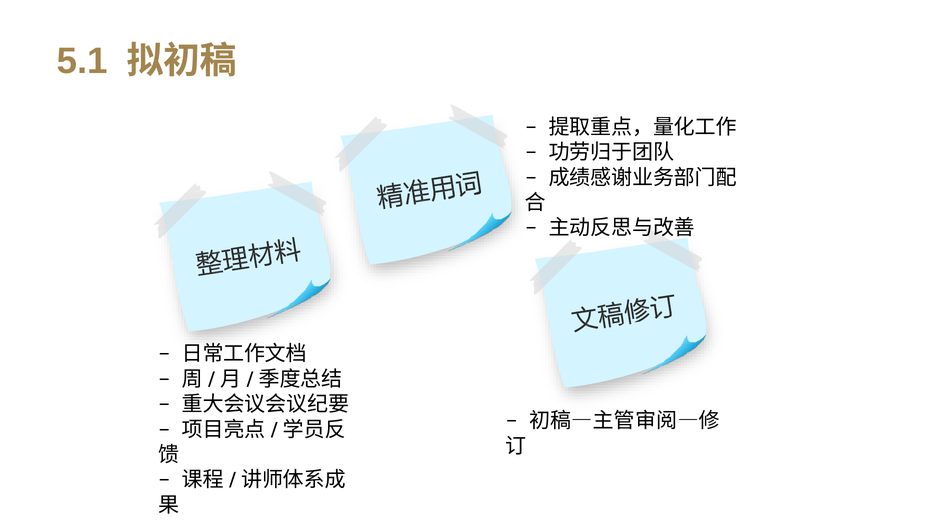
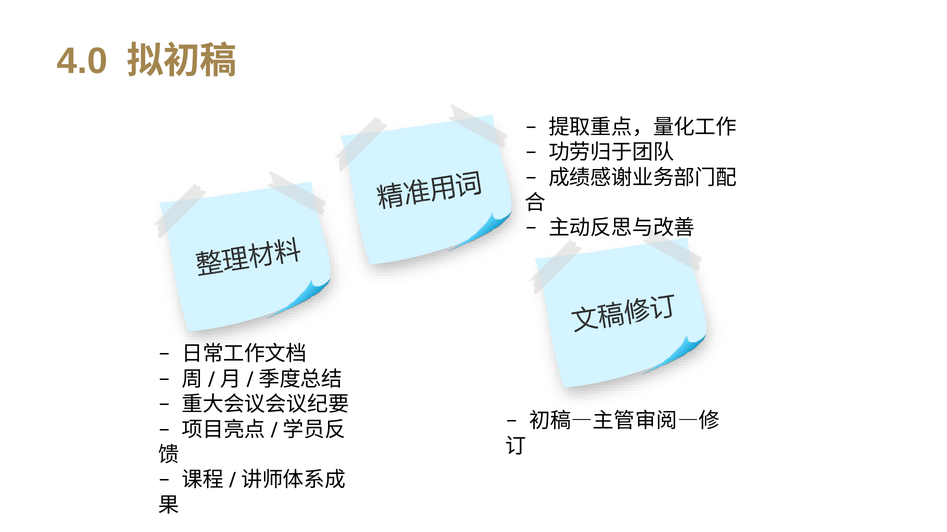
5.1: 5.1 -> 4.0
